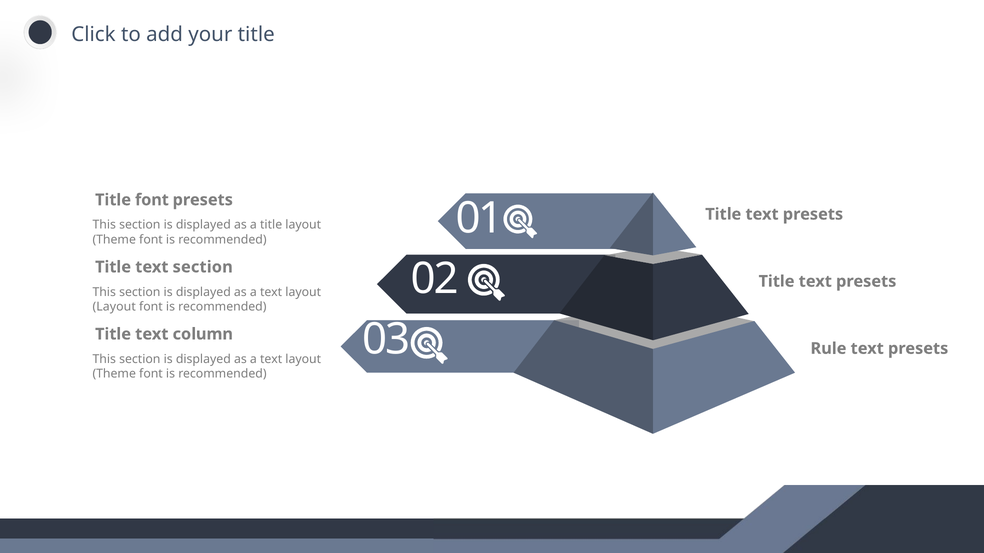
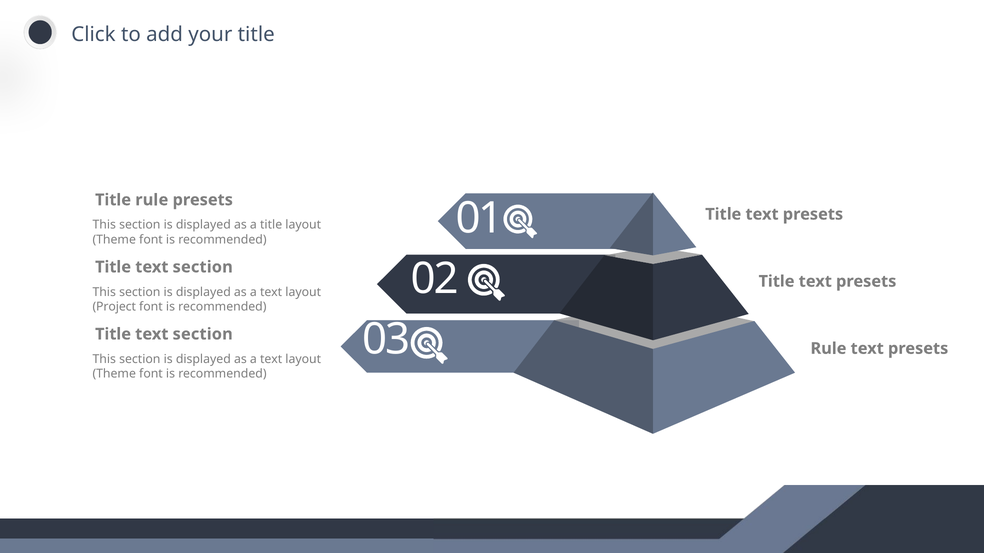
Title font: font -> rule
Layout at (114, 307): Layout -> Project
column at (203, 334): column -> section
